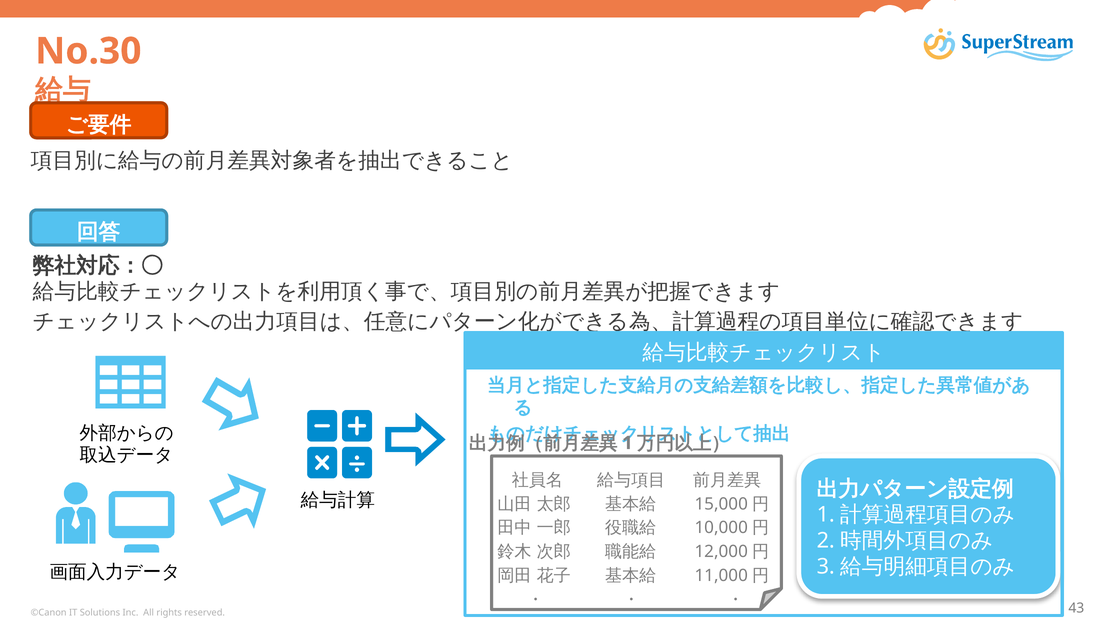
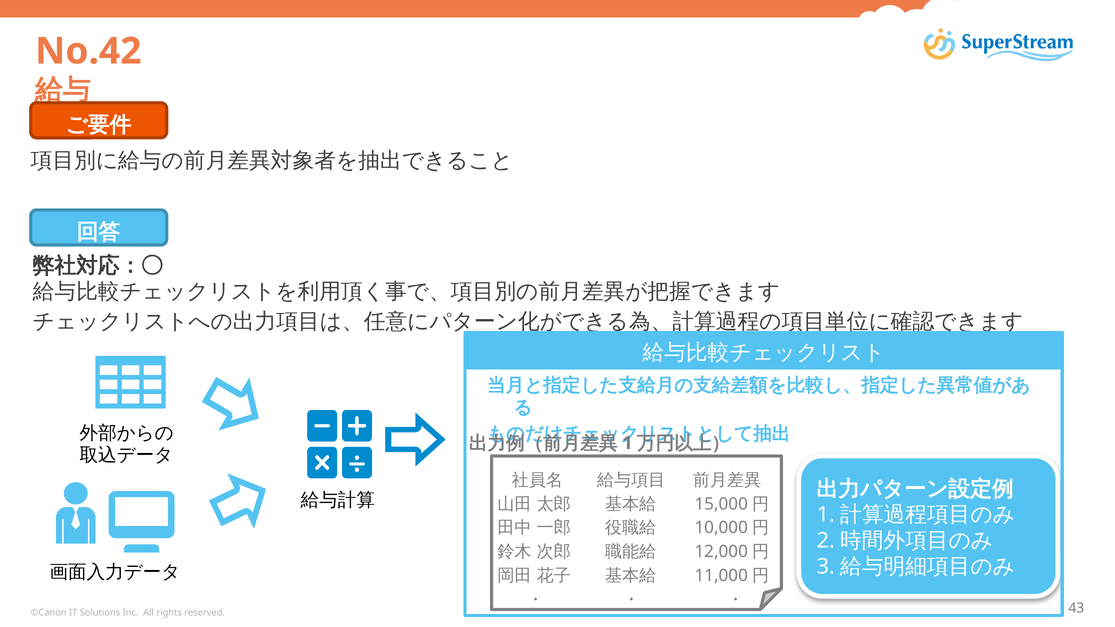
No.30: No.30 -> No.42
